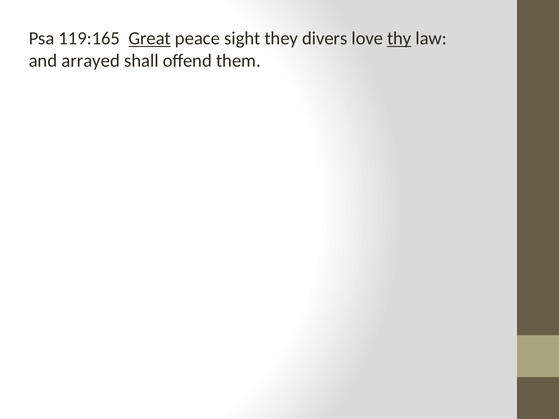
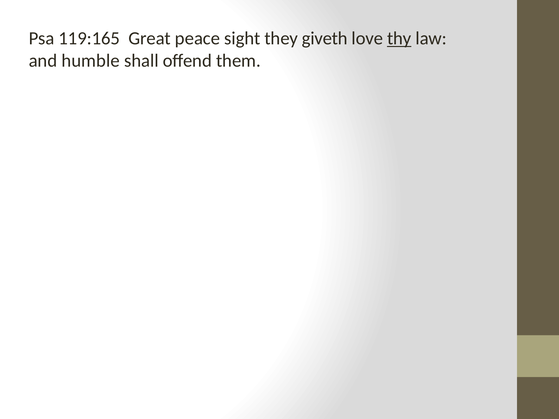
Great underline: present -> none
divers: divers -> giveth
arrayed: arrayed -> humble
